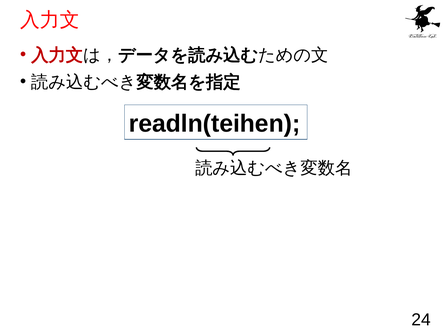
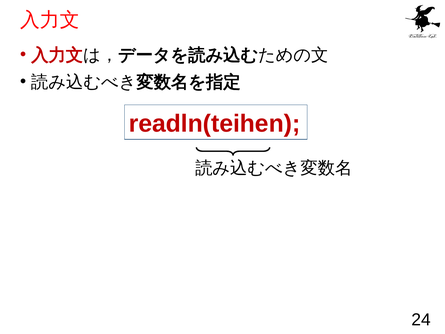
readln(teihen colour: black -> red
